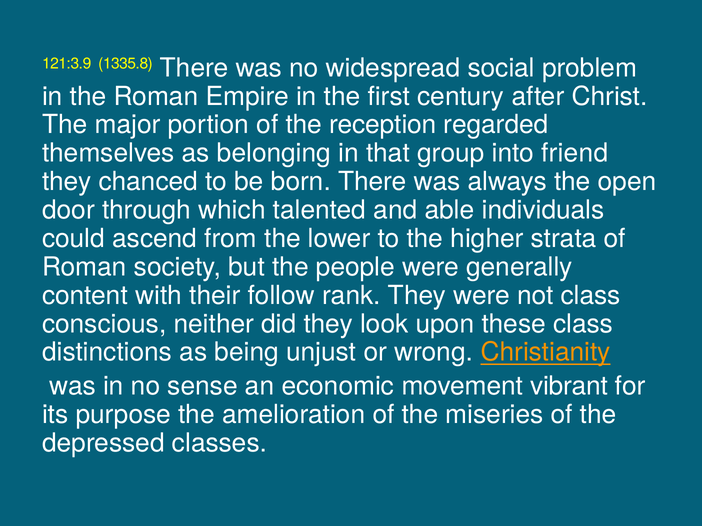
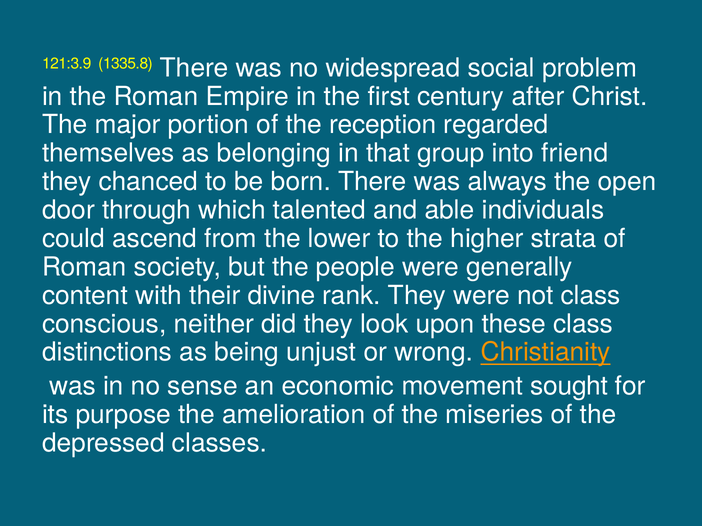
follow: follow -> divine
vibrant: vibrant -> sought
